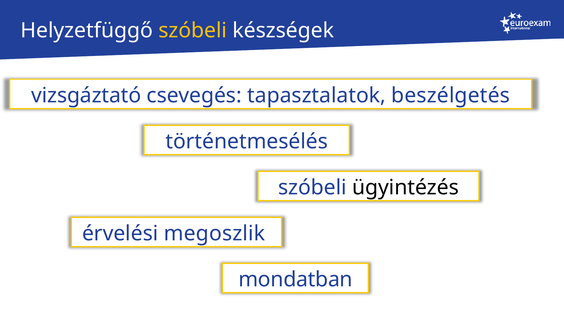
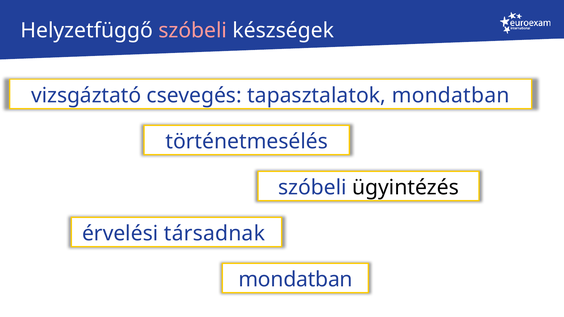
szóbeli at (193, 31) colour: yellow -> pink
tapasztalatok beszélgetés: beszélgetés -> mondatban
megoszlik: megoszlik -> társadnak
